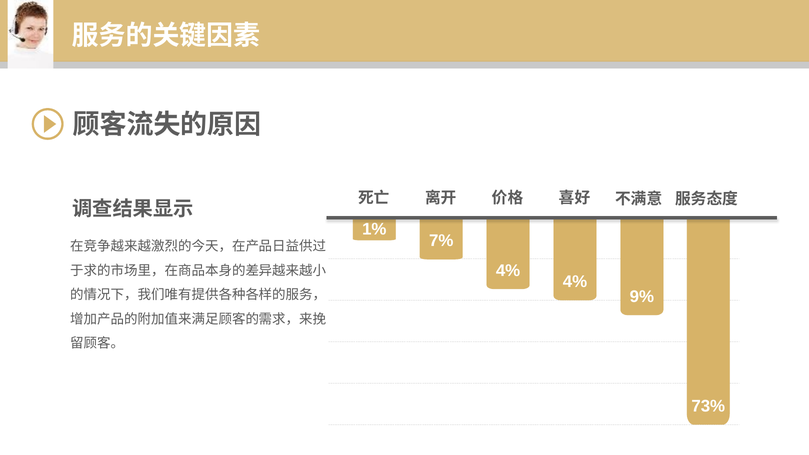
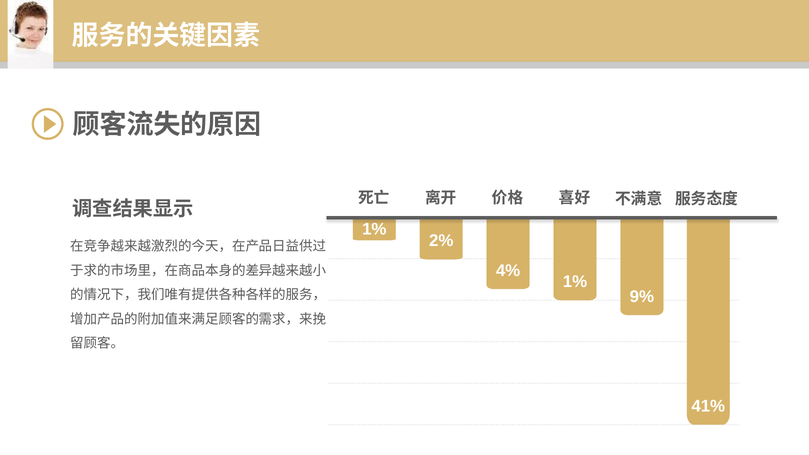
7%: 7% -> 2%
4% at (575, 282): 4% -> 1%
73%: 73% -> 41%
